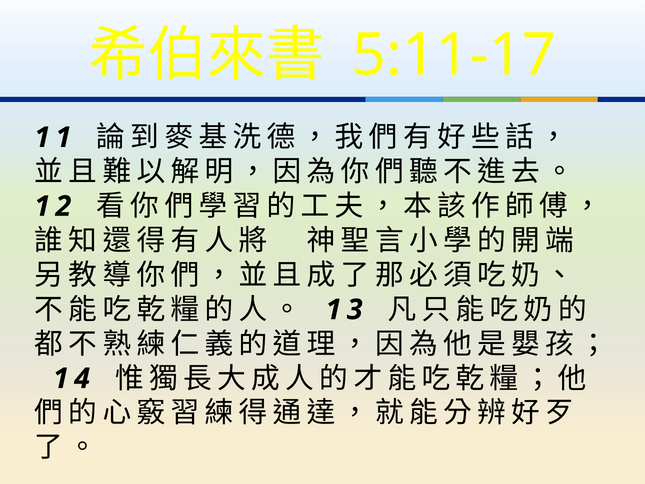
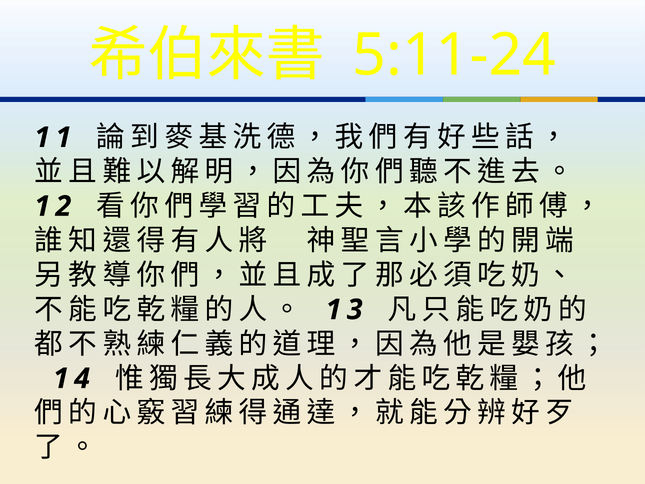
5:11-17: 5:11-17 -> 5:11-24
